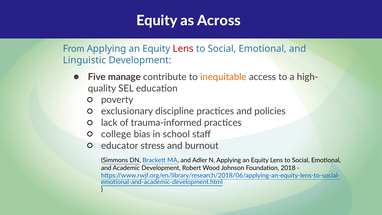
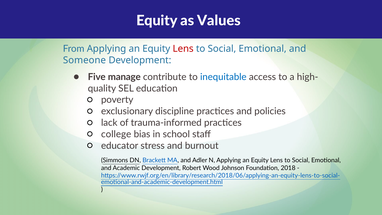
Across: Across -> Values
Linguistic: Linguistic -> Someone
inequitable colour: orange -> blue
